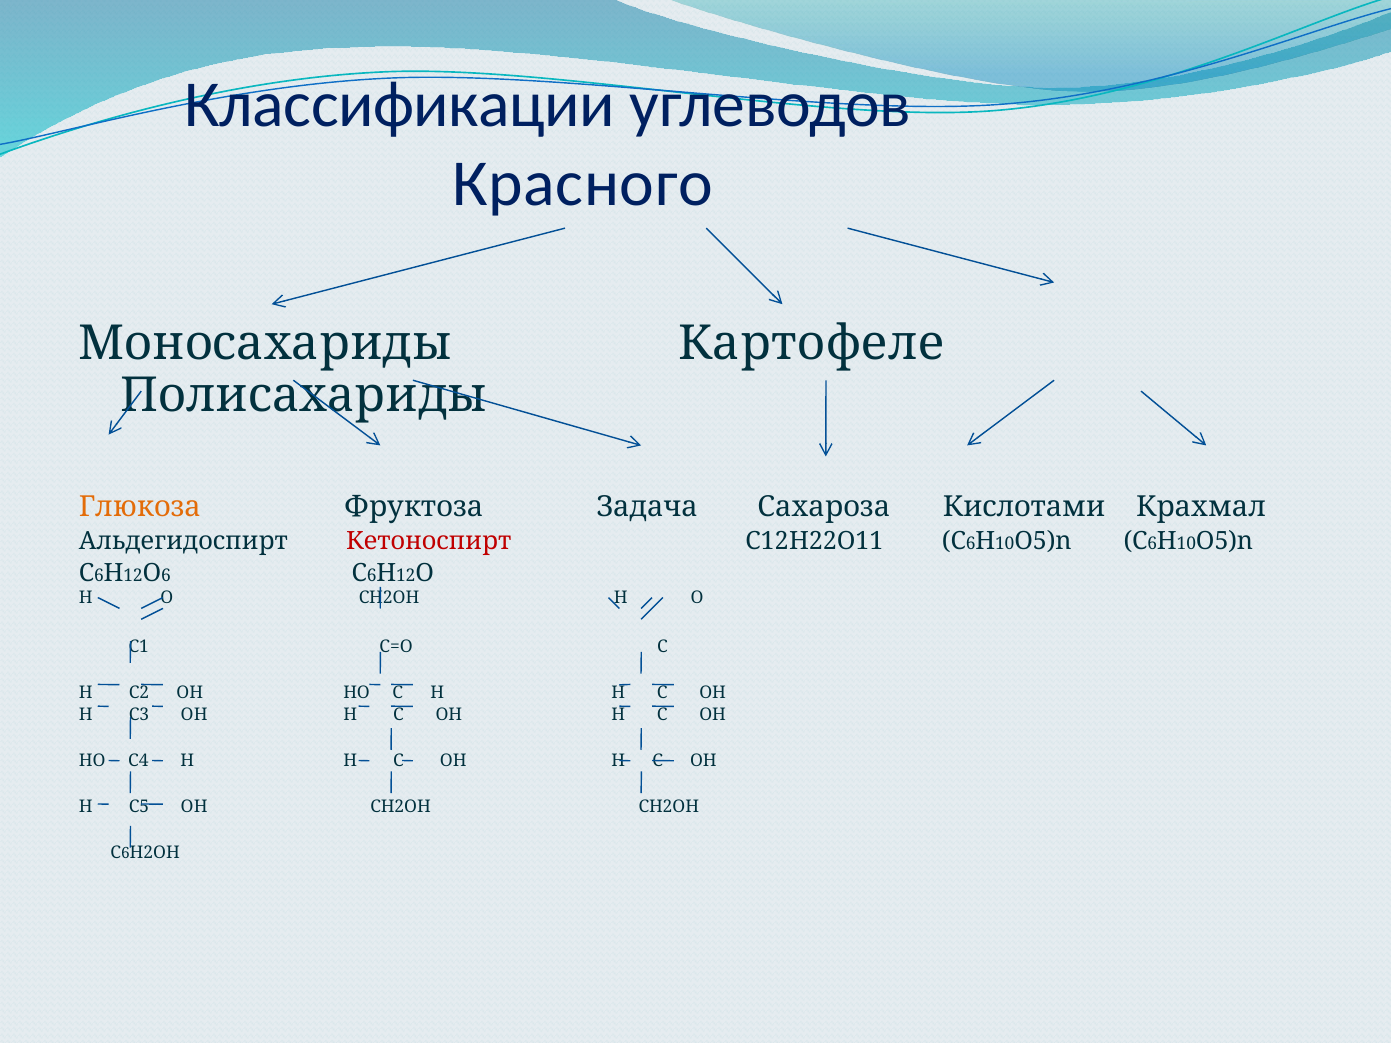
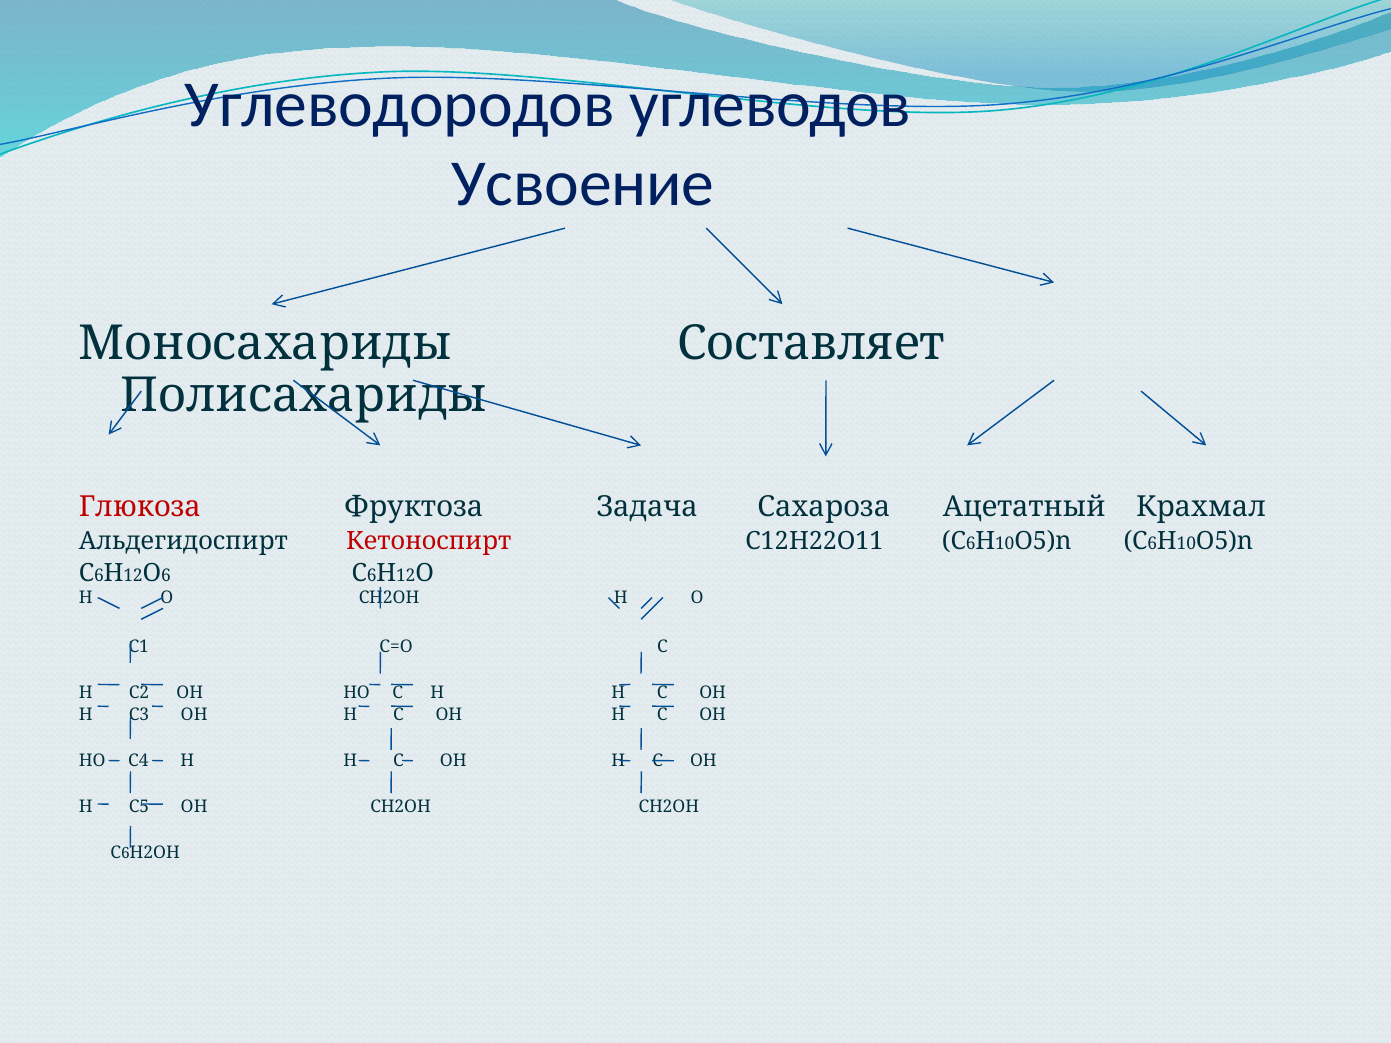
Классификации: Классификации -> Углеводородов
Красного: Красного -> Усвоение
Картофеле: Картофеле -> Составляет
Глюкоза colour: orange -> red
Кислотами: Кислотами -> Ацетатный
